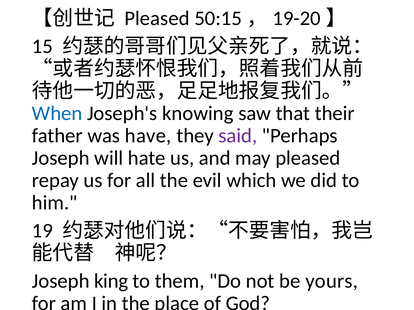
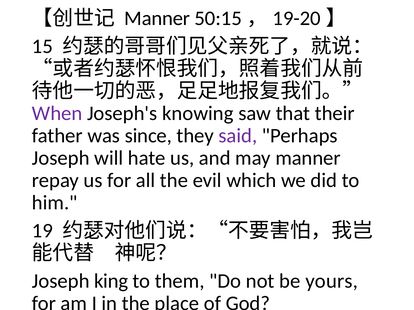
Pleased at (157, 18): Pleased -> Manner
When colour: blue -> purple
have: have -> since
may pleased: pleased -> manner
